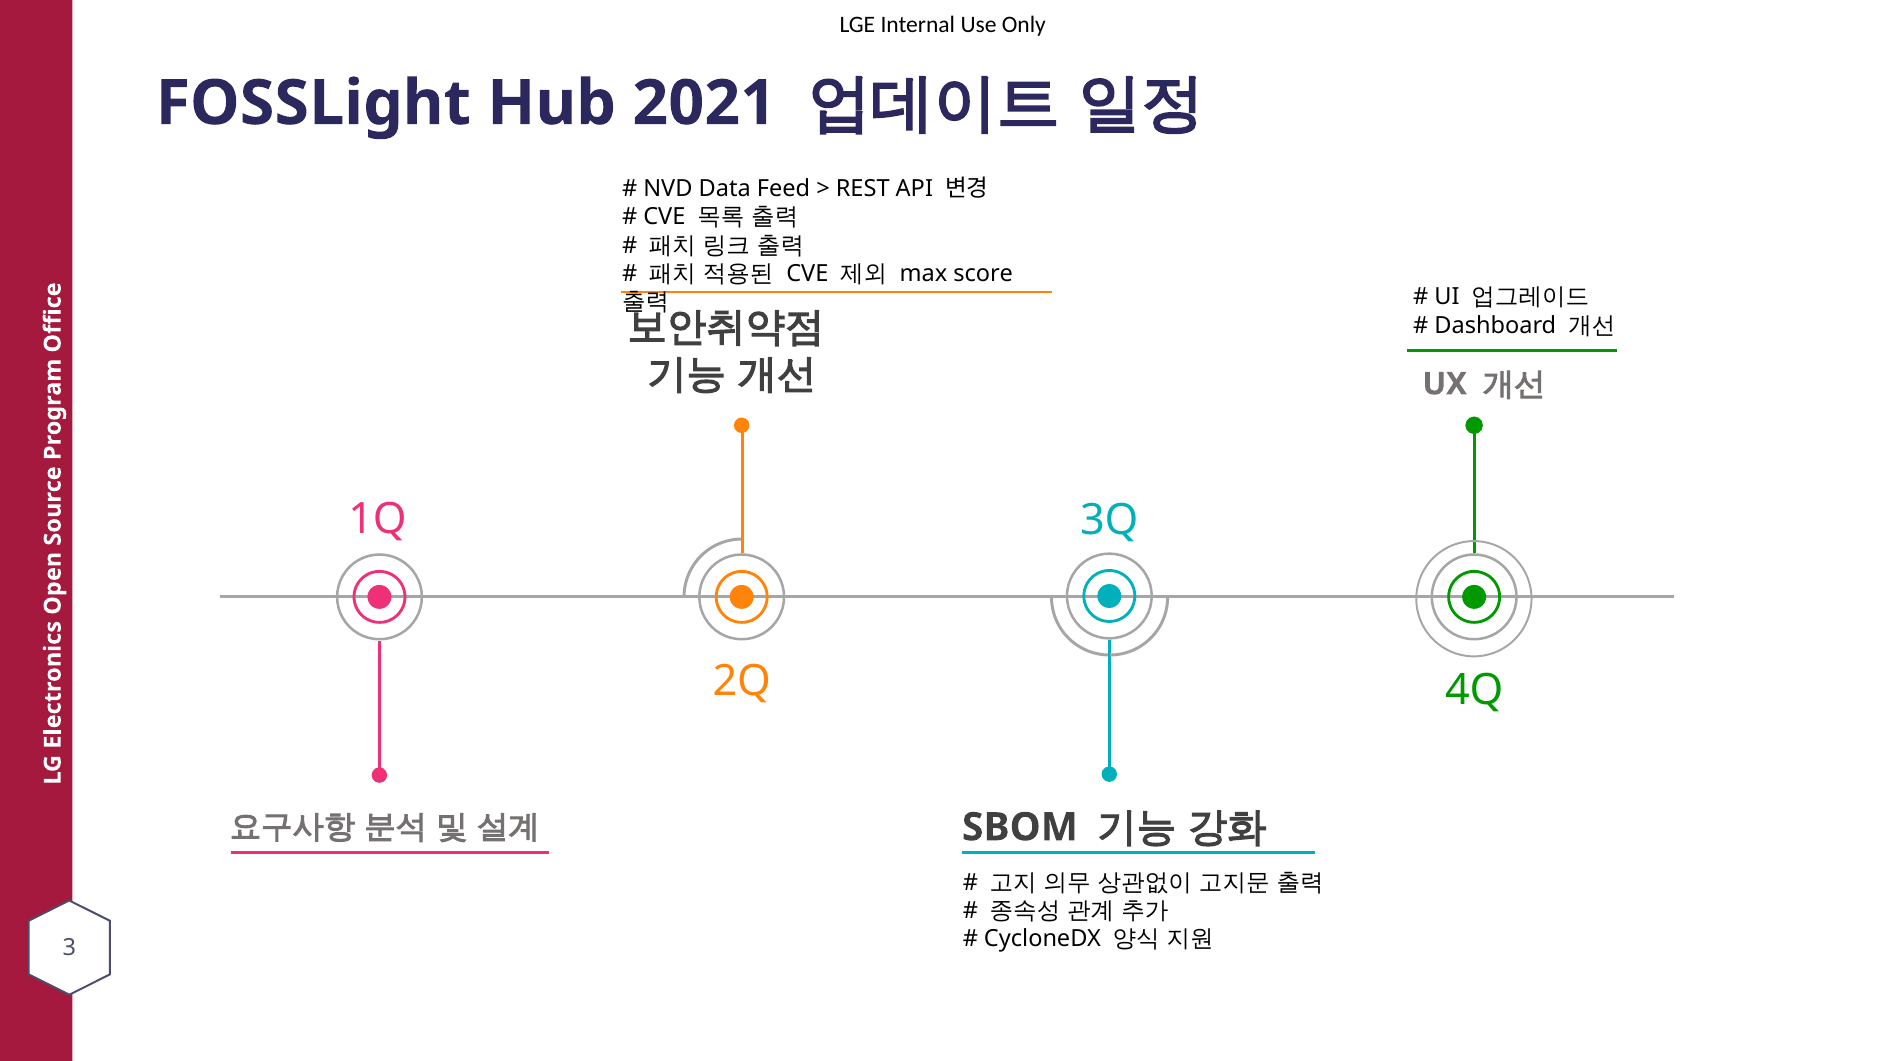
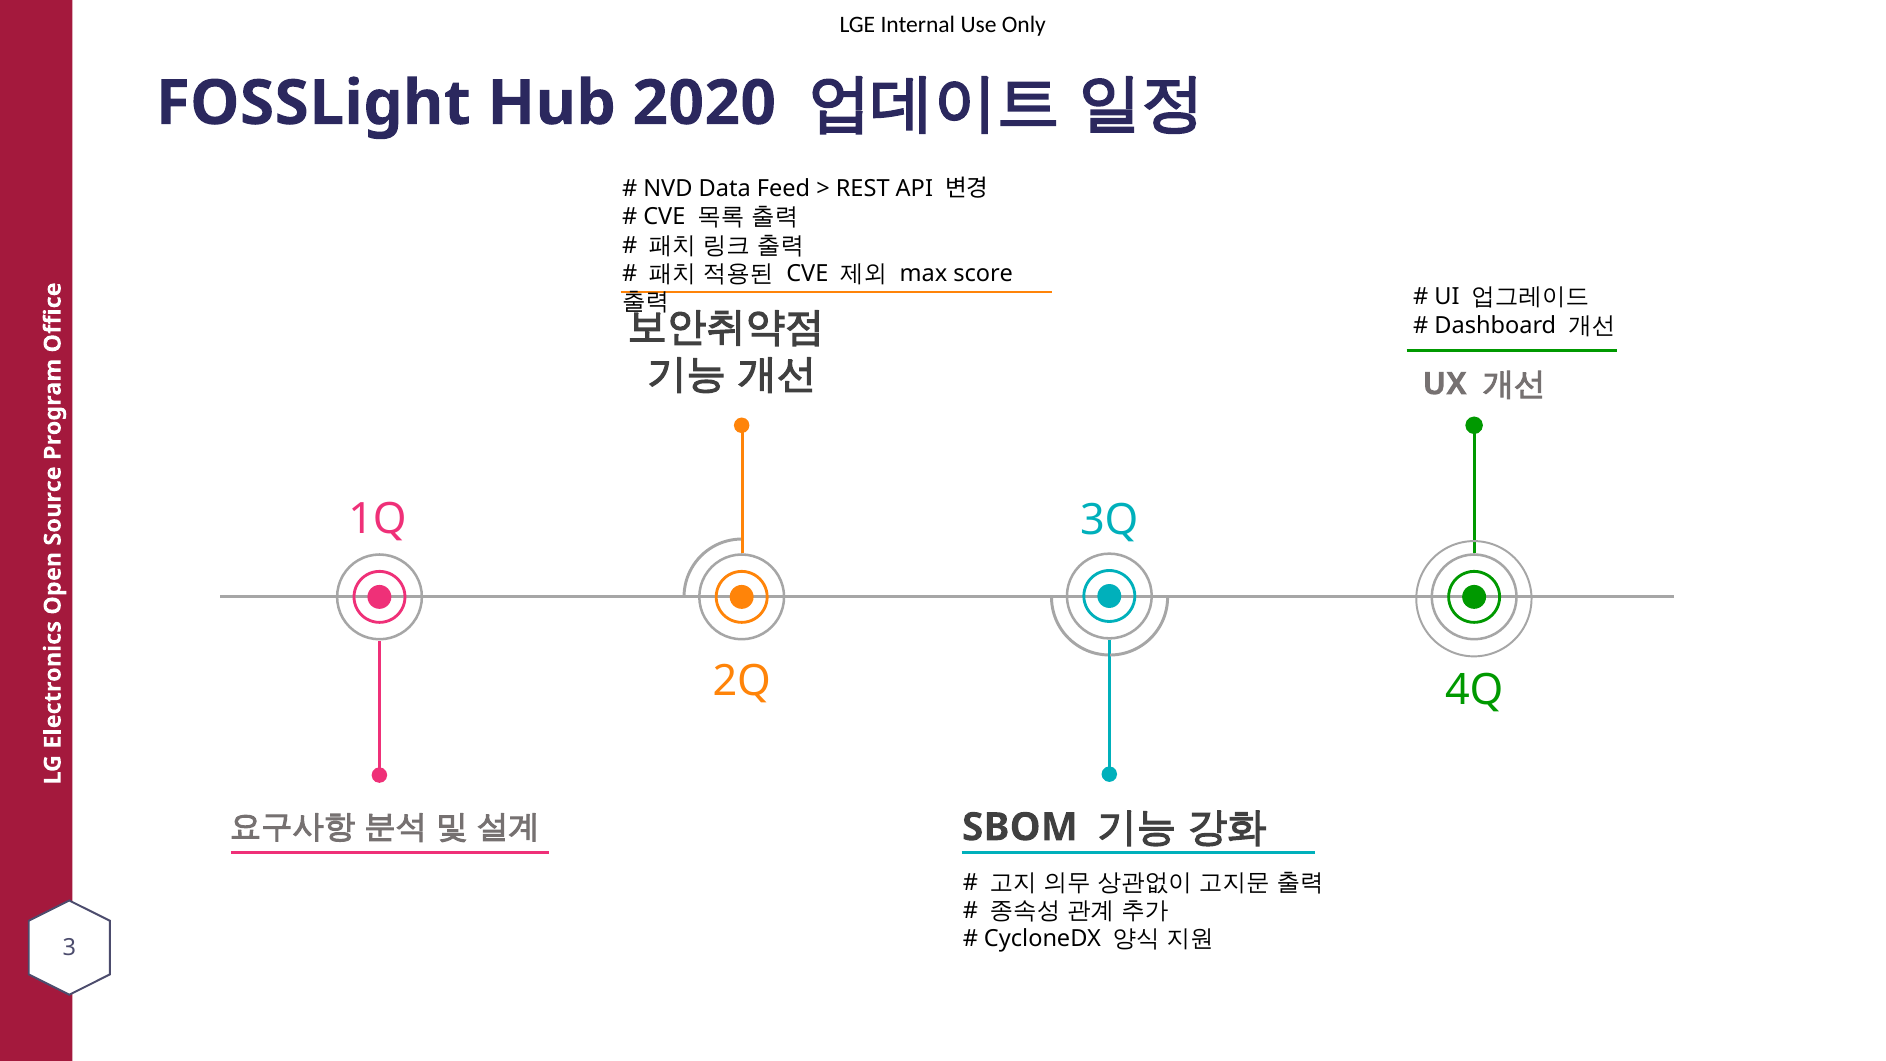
2021: 2021 -> 2020
